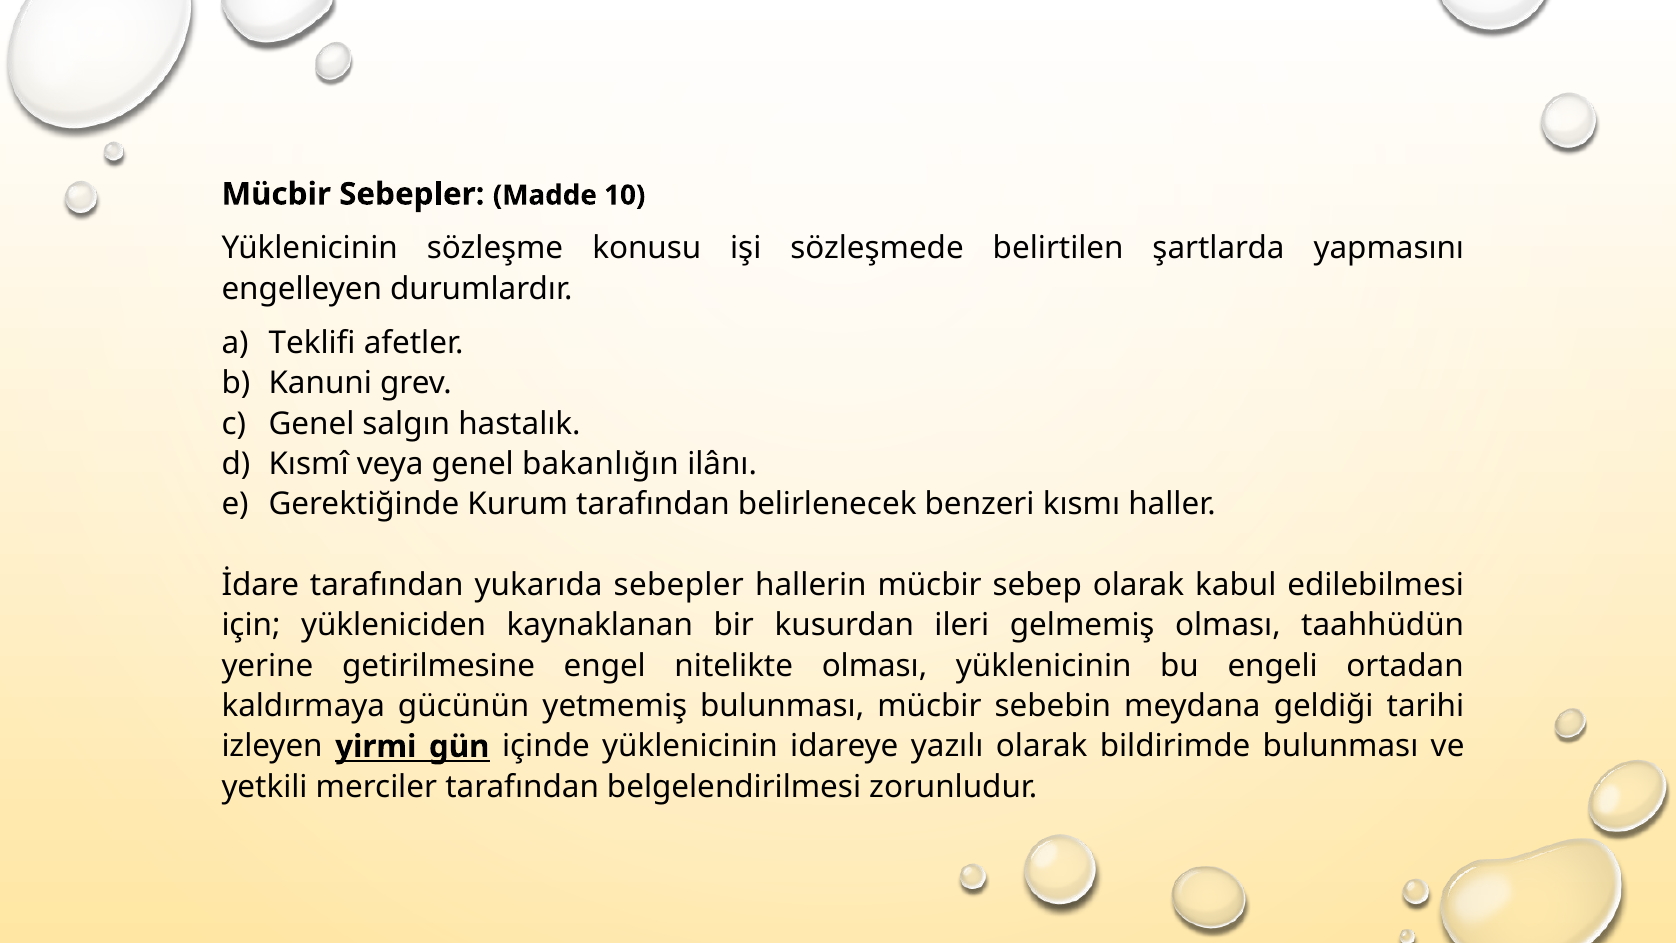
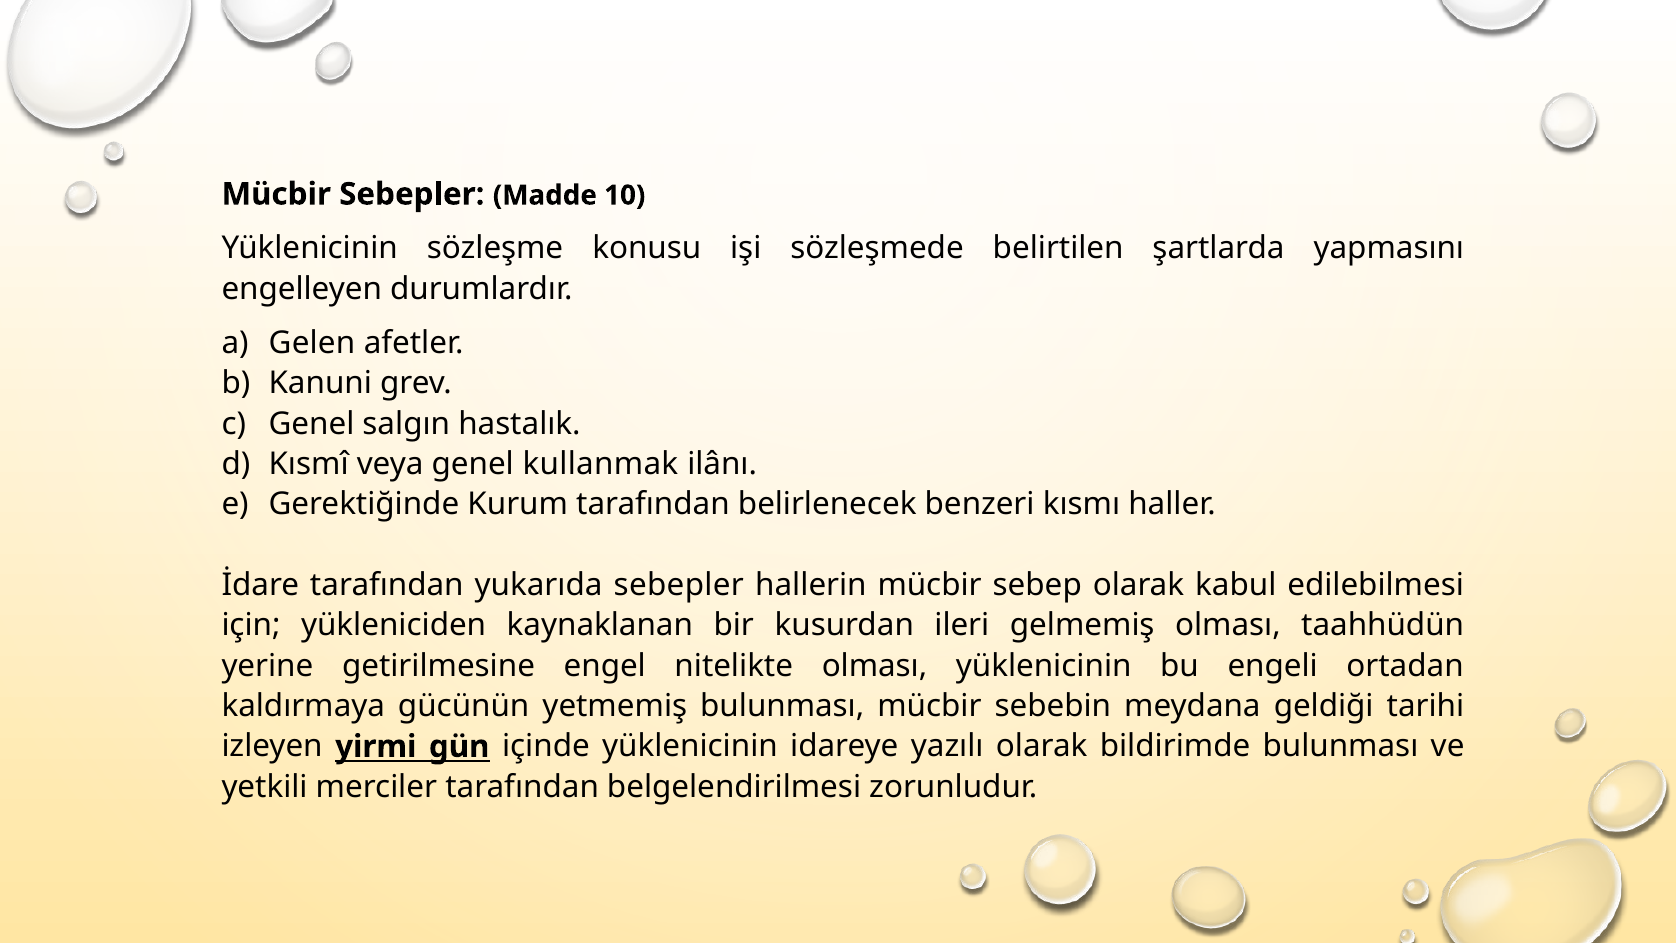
Teklifi: Teklifi -> Gelen
bakanlığın: bakanlığın -> kullanmak
